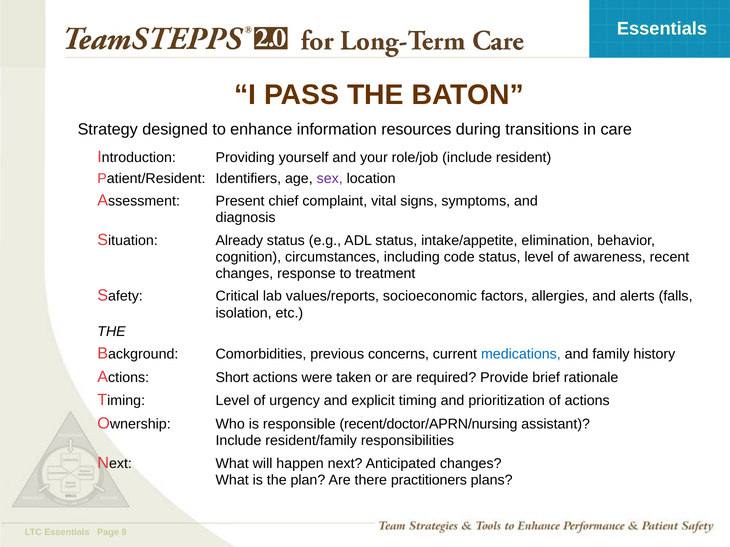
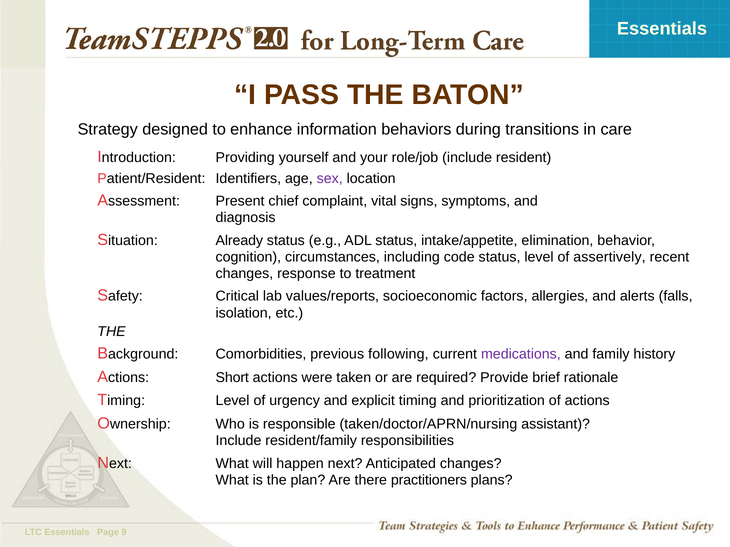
resources: resources -> behaviors
awareness: awareness -> assertively
concerns: concerns -> following
medications colour: blue -> purple
recent/doctor/APRN/nursing: recent/doctor/APRN/nursing -> taken/doctor/APRN/nursing
